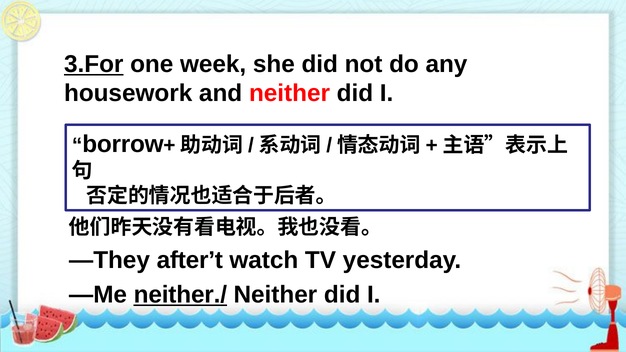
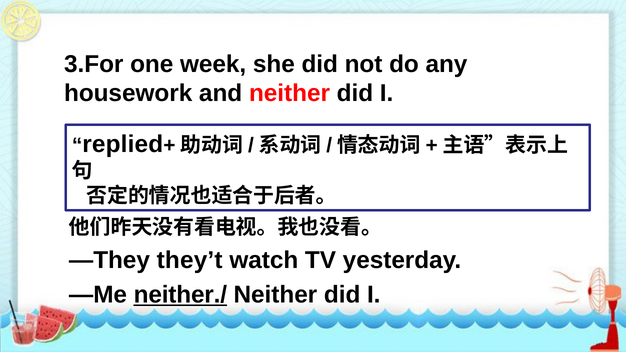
3.For underline: present -> none
borrow: borrow -> replied
after’t: after’t -> they’t
